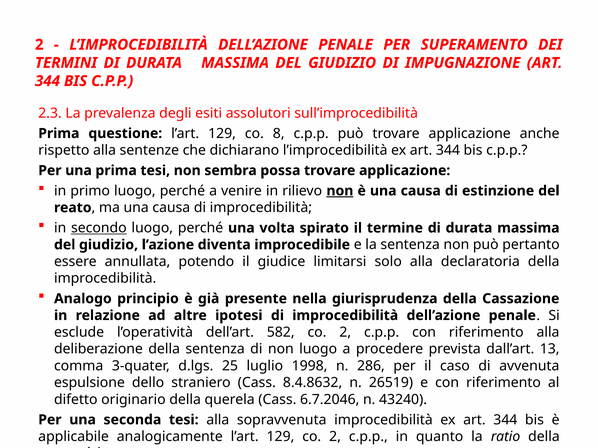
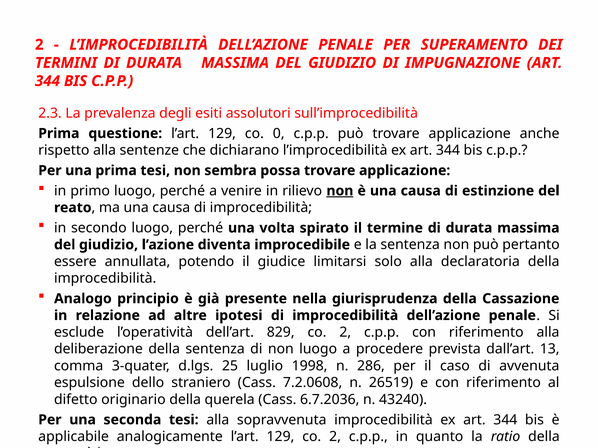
8: 8 -> 0
secondo underline: present -> none
582: 582 -> 829
8.4.8632: 8.4.8632 -> 7.2.0608
6.7.2046: 6.7.2046 -> 6.7.2036
